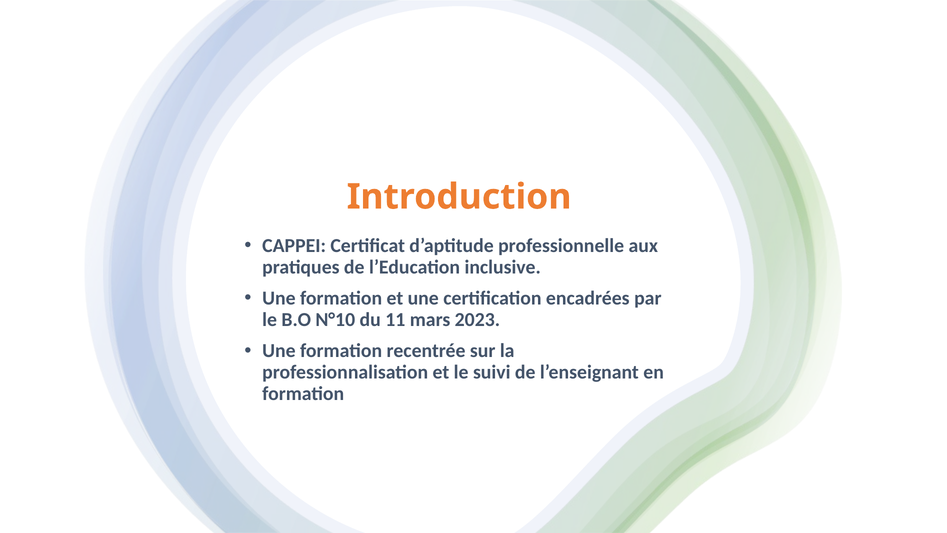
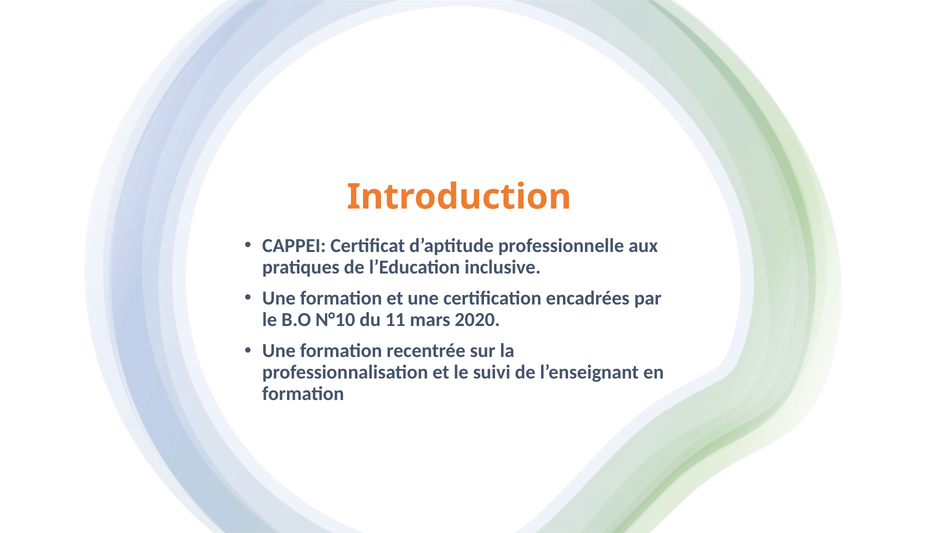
2023: 2023 -> 2020
